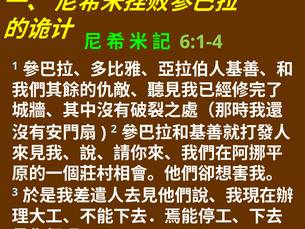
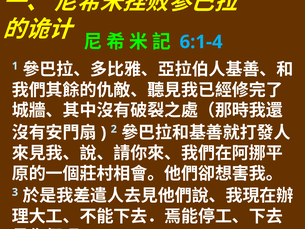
6:1-4 colour: light green -> light blue
